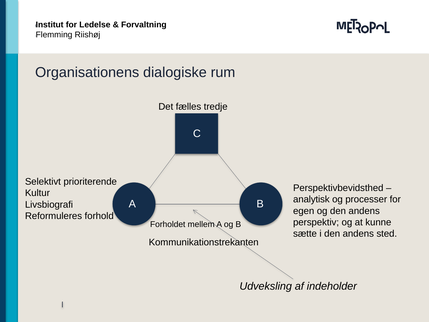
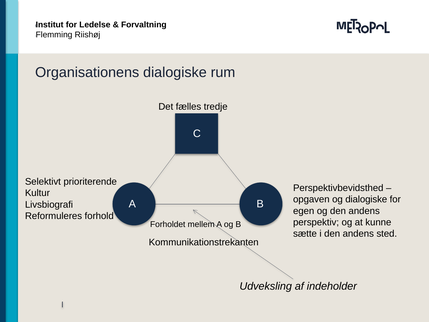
analytisk: analytisk -> opgaven
og processer: processer -> dialogiske
